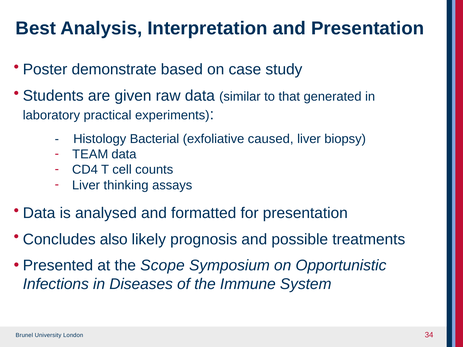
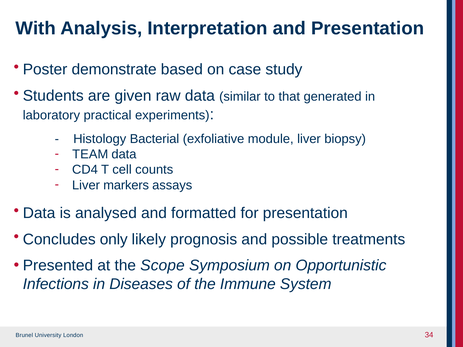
Best: Best -> With
caused: caused -> module
thinking: thinking -> markers
also: also -> only
